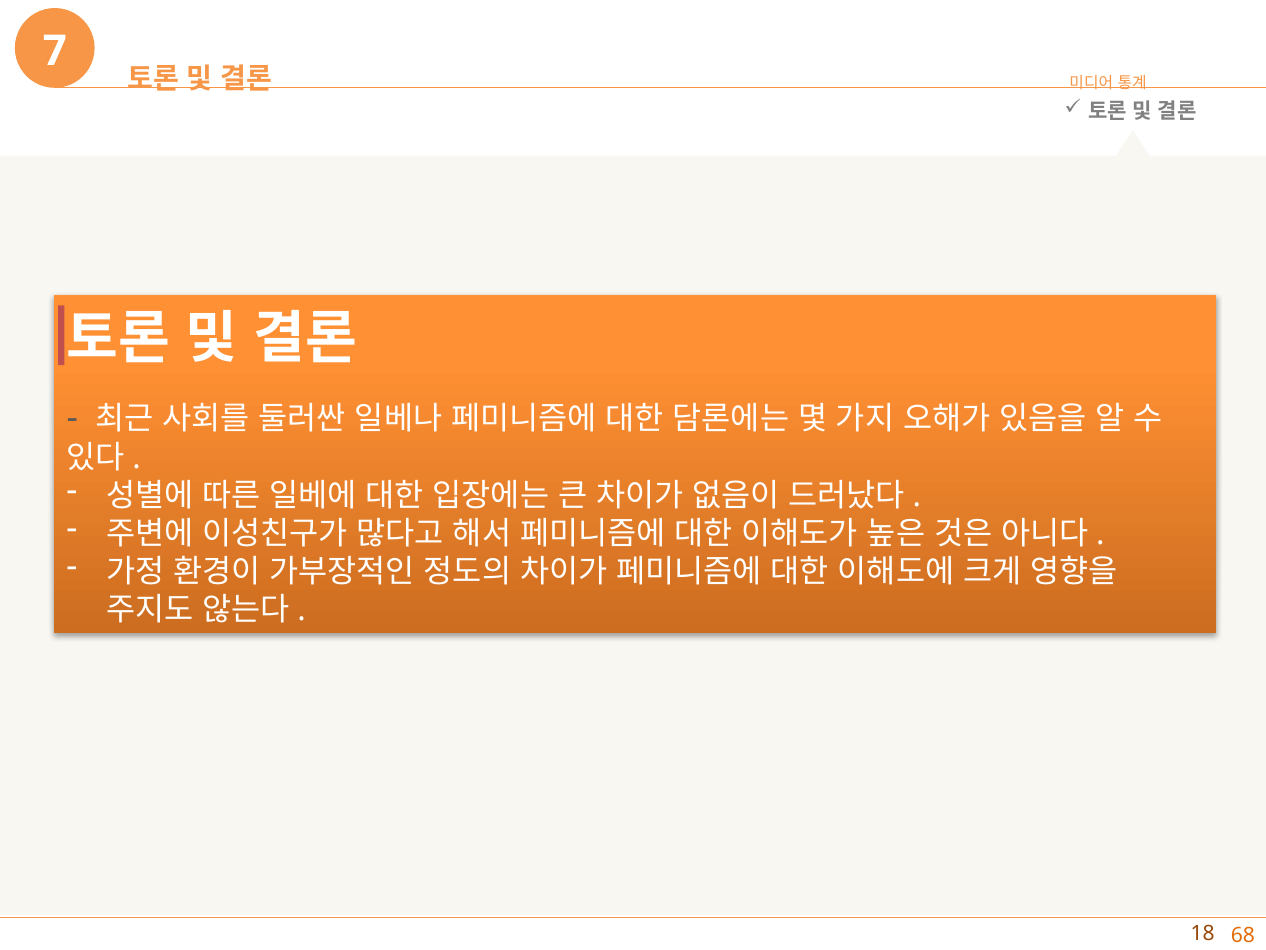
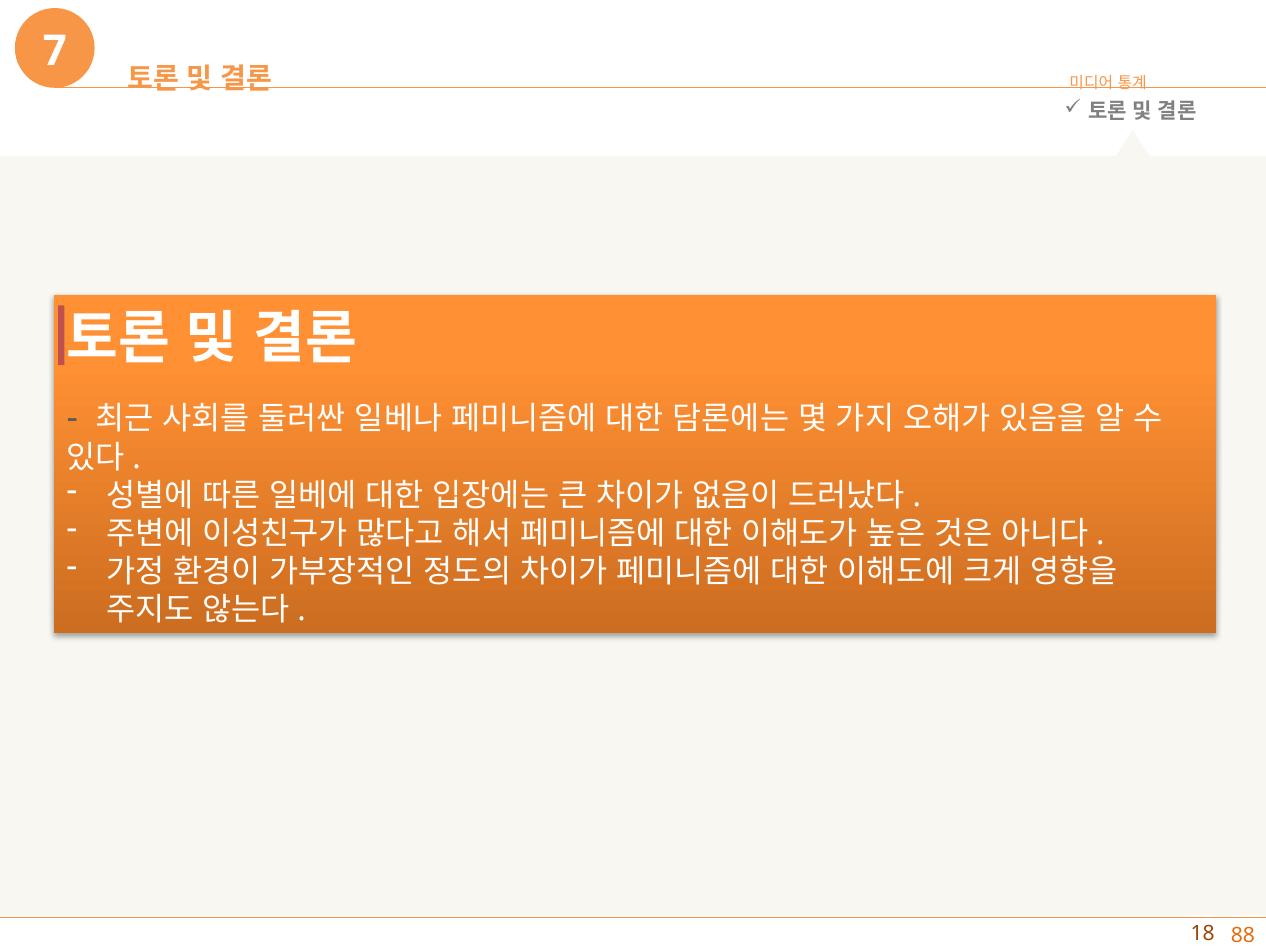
68: 68 -> 88
